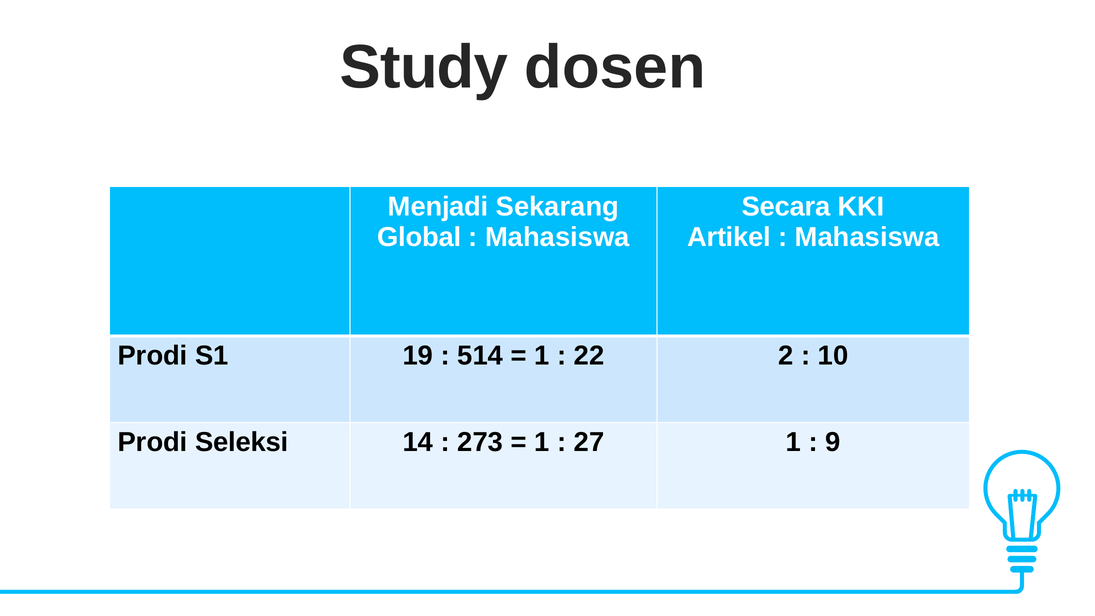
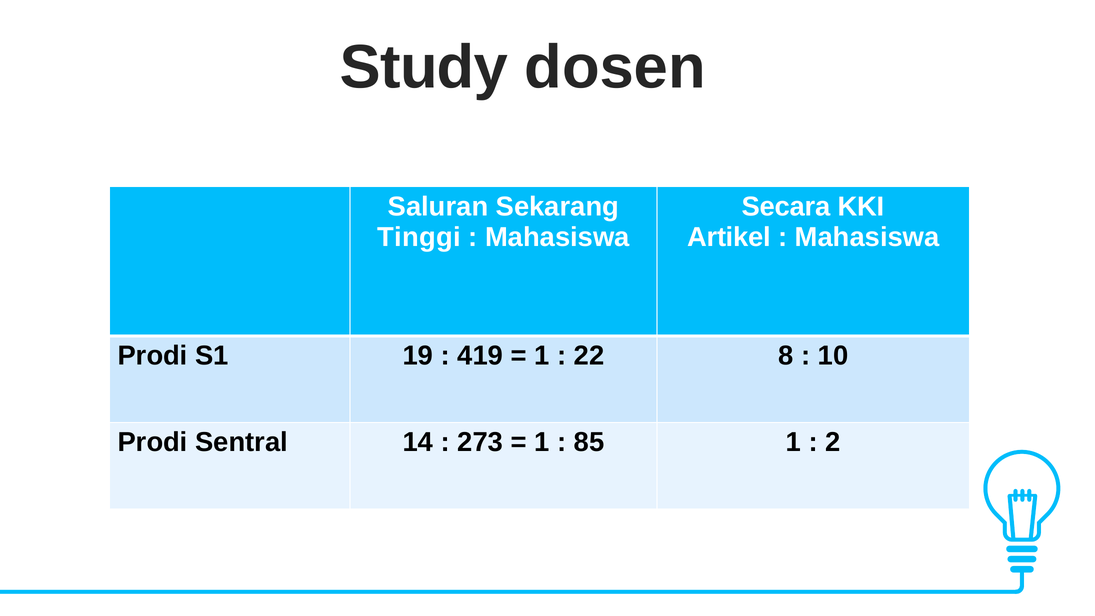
Menjadi: Menjadi -> Saluran
Global: Global -> Tinggi
514: 514 -> 419
2: 2 -> 8
Seleksi: Seleksi -> Sentral
27: 27 -> 85
9: 9 -> 2
